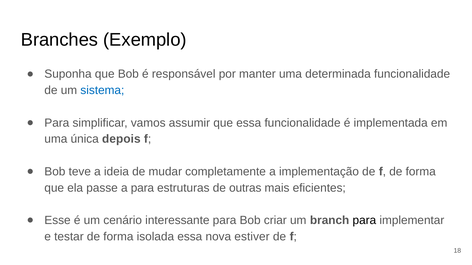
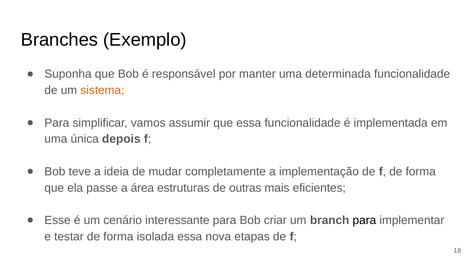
sistema colour: blue -> orange
a para: para -> área
estiver: estiver -> etapas
